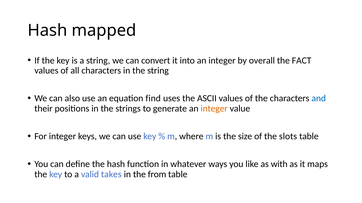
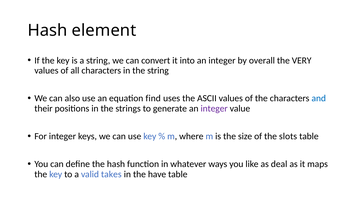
mapped: mapped -> element
FACT: FACT -> VERY
integer at (214, 109) colour: orange -> purple
with: with -> deal
from: from -> have
